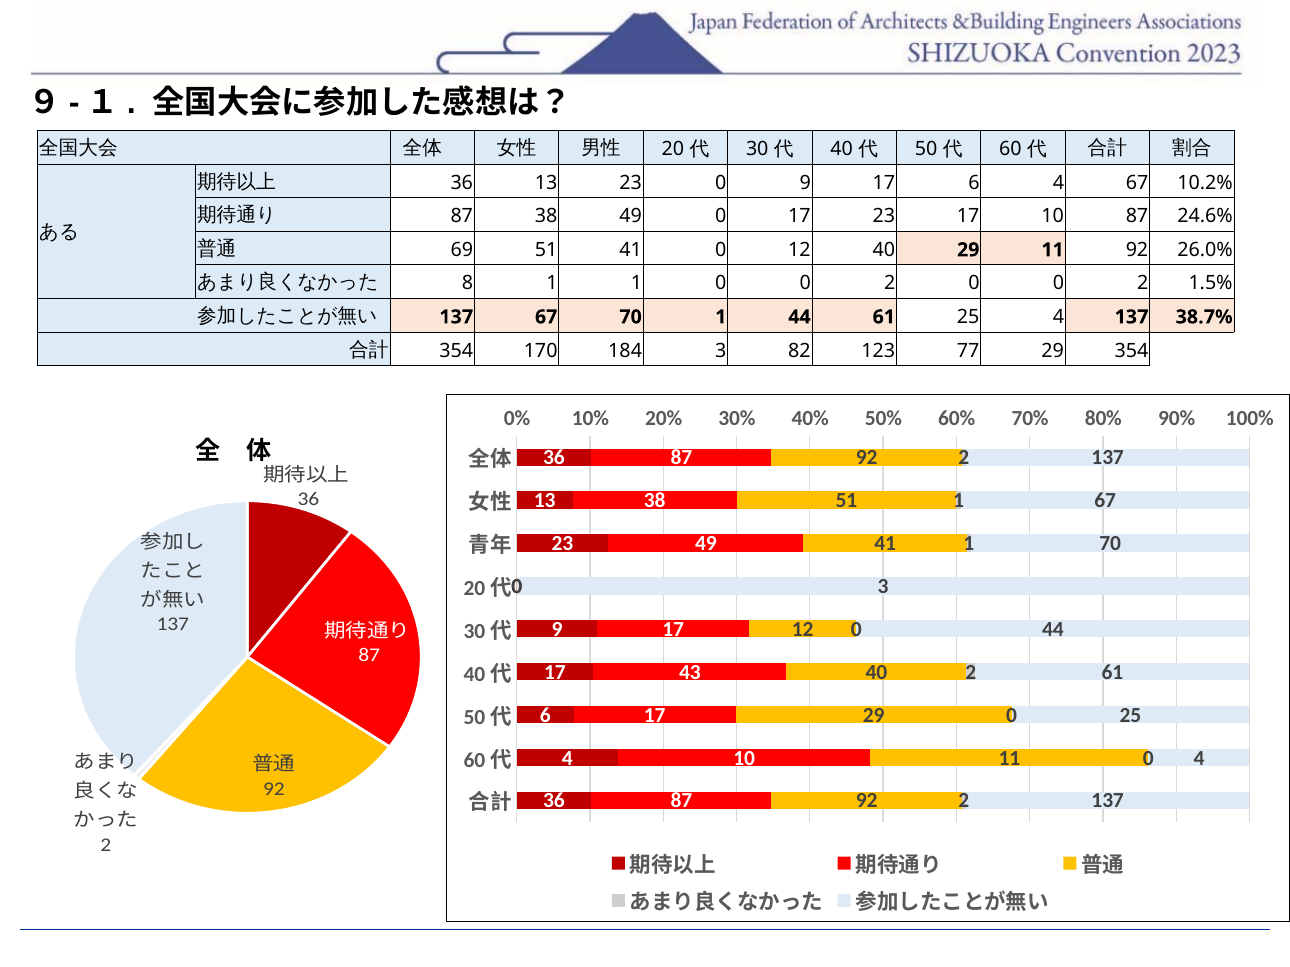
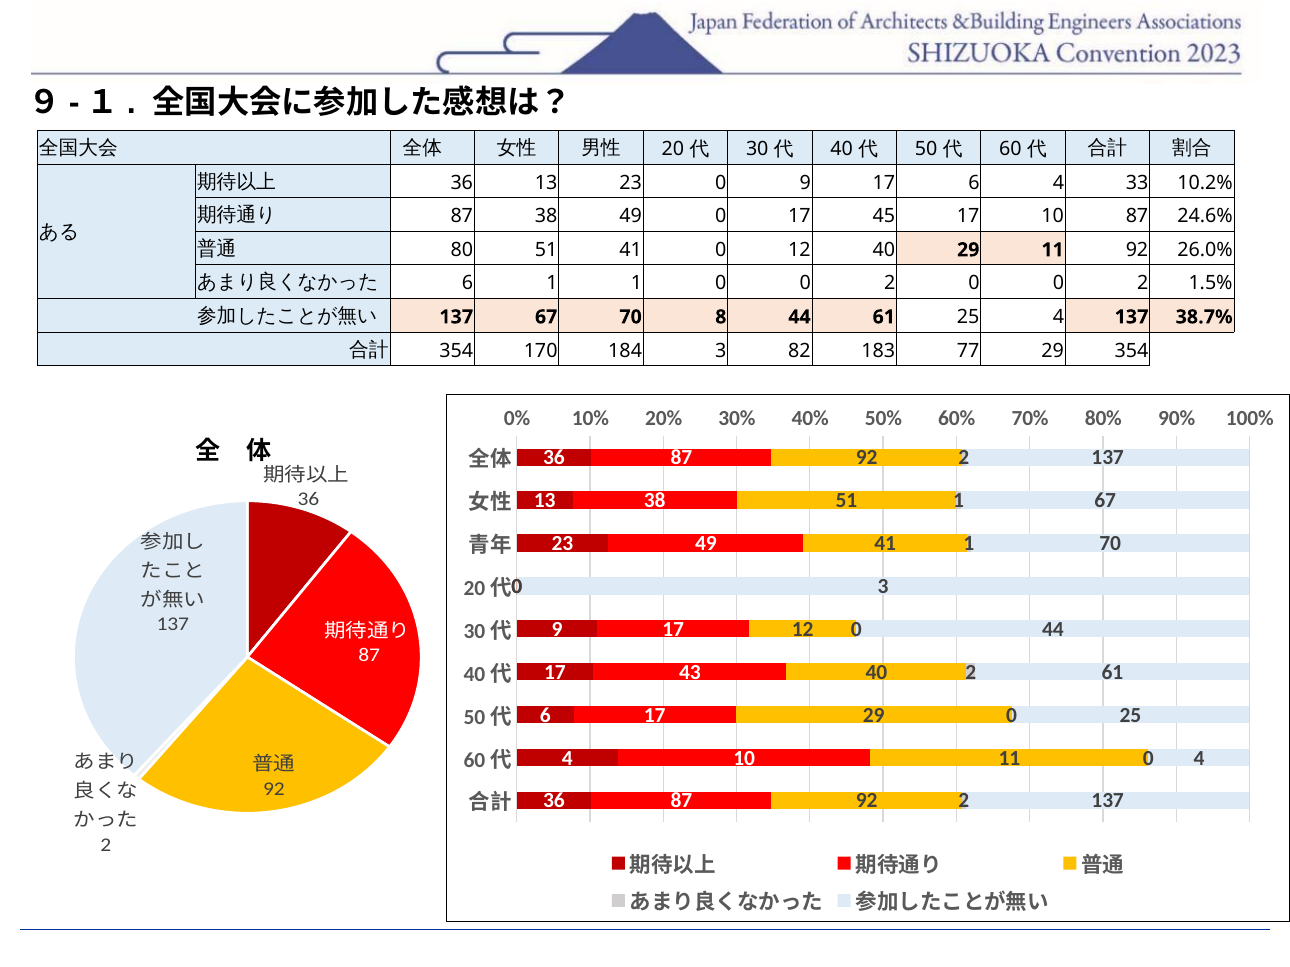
4 67: 67 -> 33
17 23: 23 -> 45
69: 69 -> 80
8 at (468, 284): 8 -> 6
70 1: 1 -> 8
123: 123 -> 183
